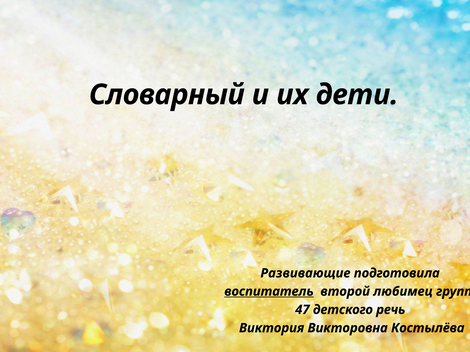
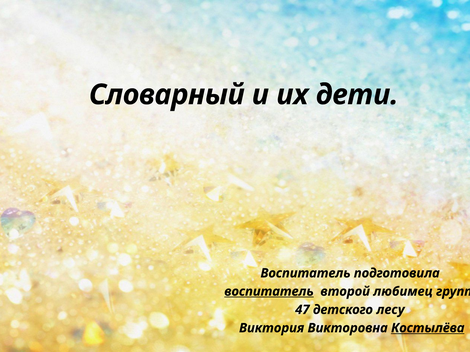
Развивающие at (305, 274): Развивающие -> Воспитатель
речь: речь -> лесу
Костылёва underline: none -> present
